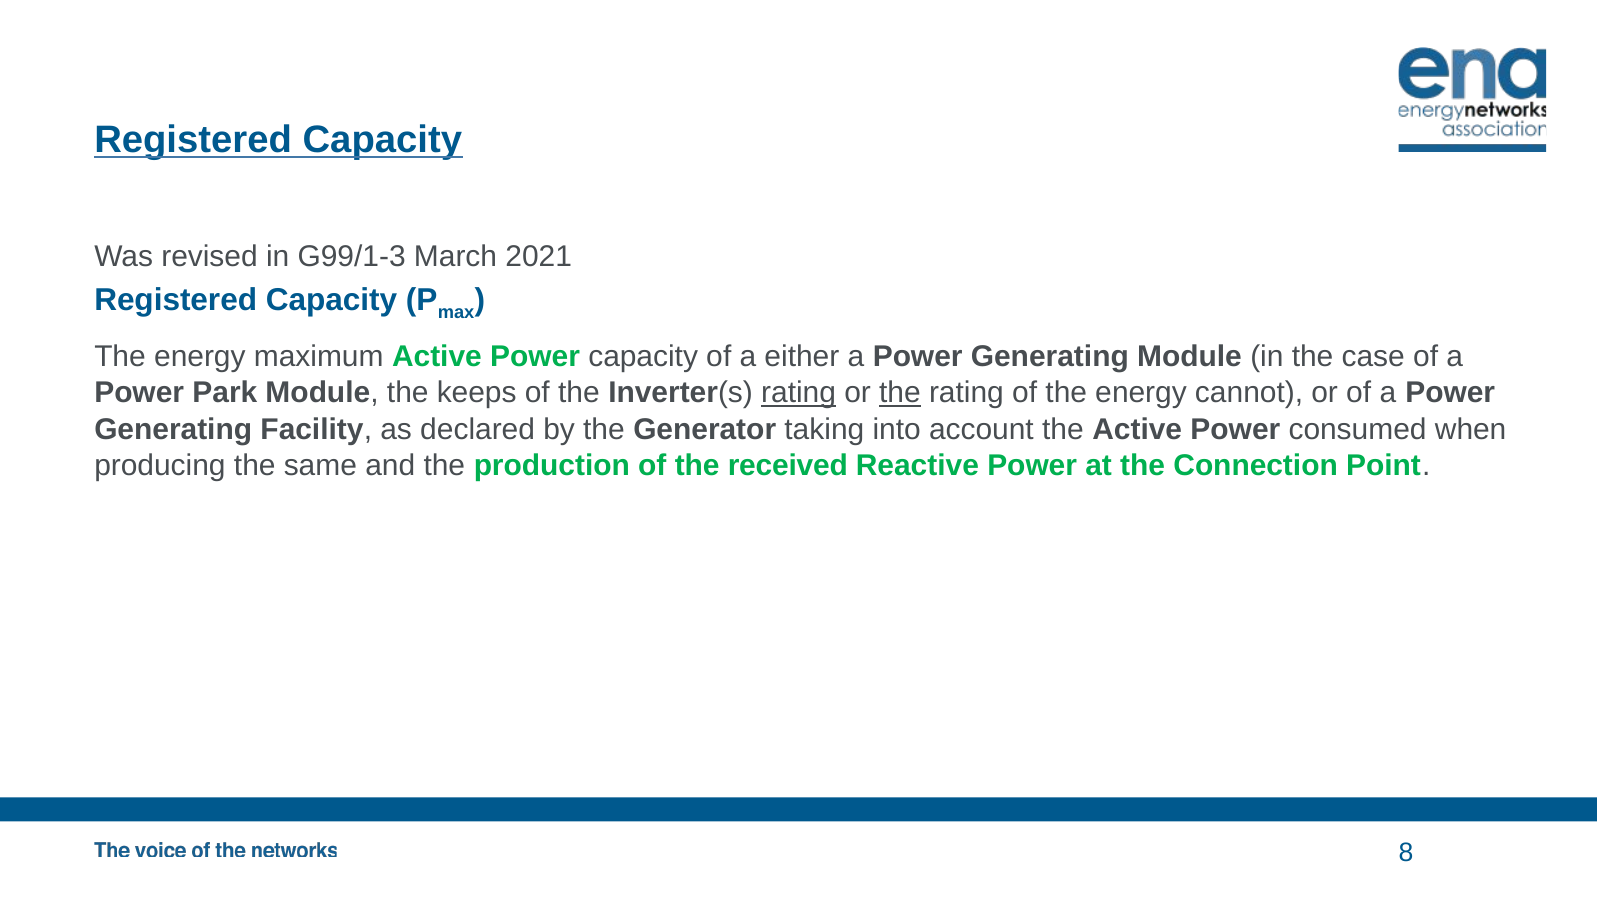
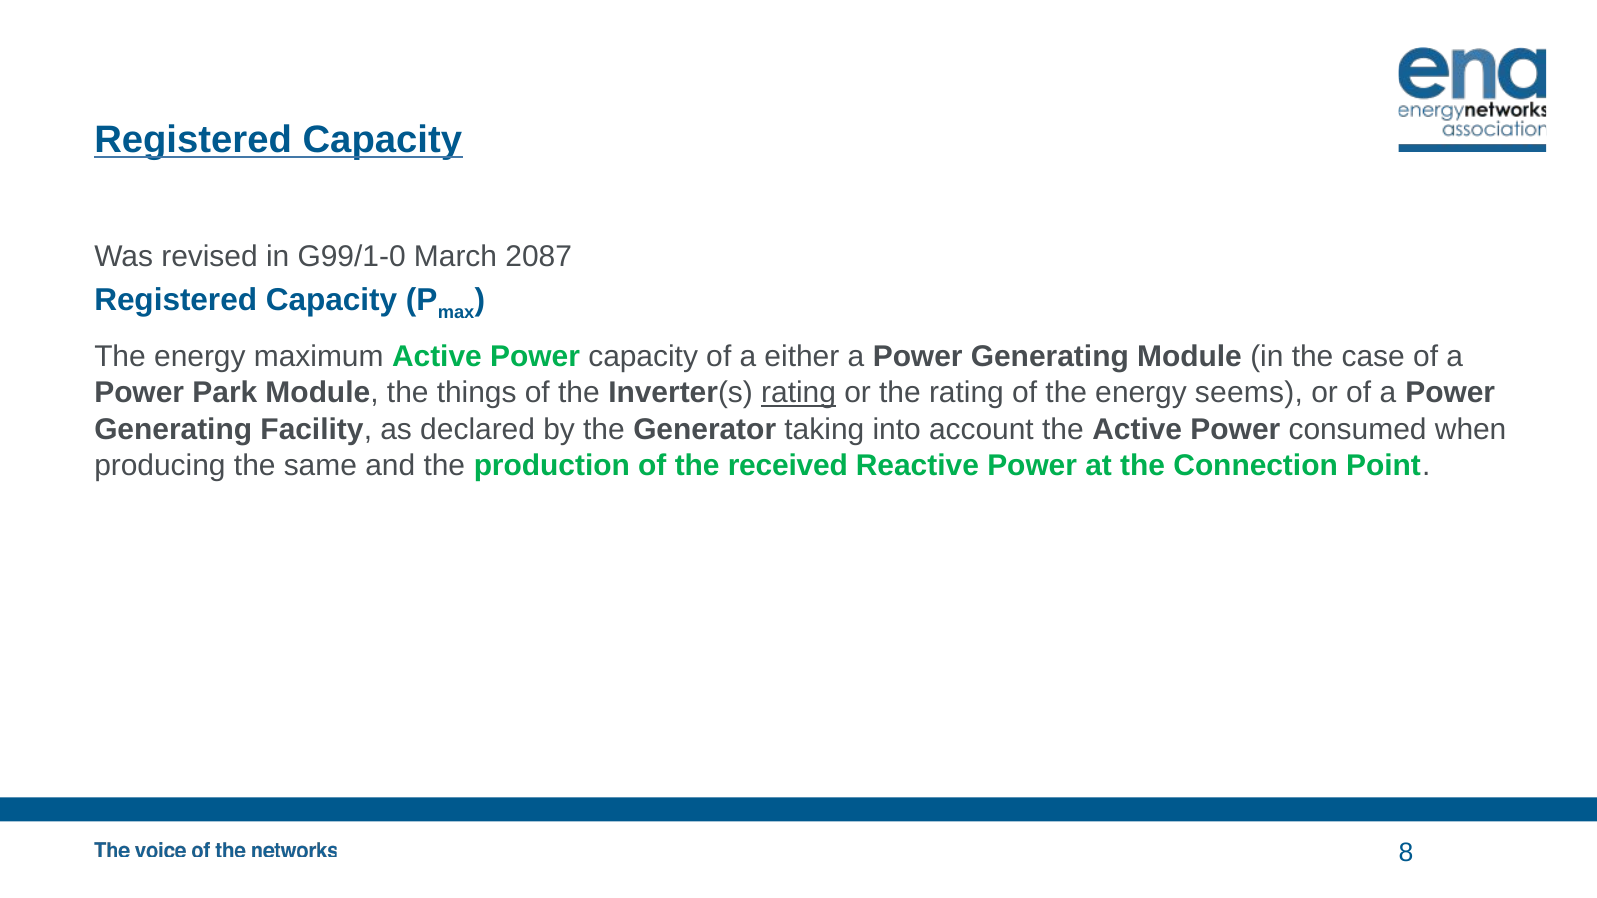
G99/1-3: G99/1-3 -> G99/1-0
2021: 2021 -> 2087
keeps: keeps -> things
the at (900, 393) underline: present -> none
cannot: cannot -> seems
